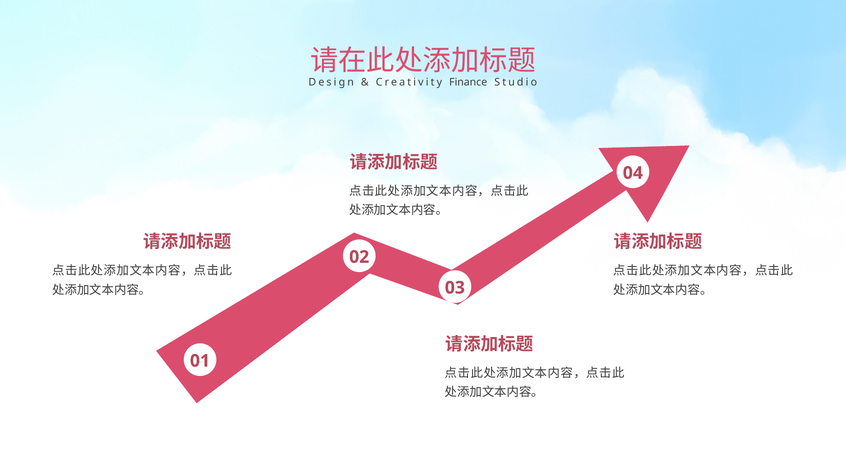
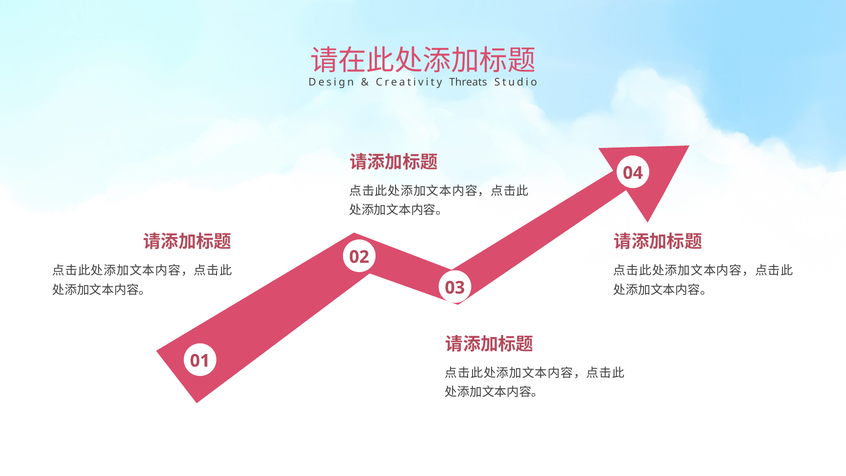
Finance: Finance -> Threats
